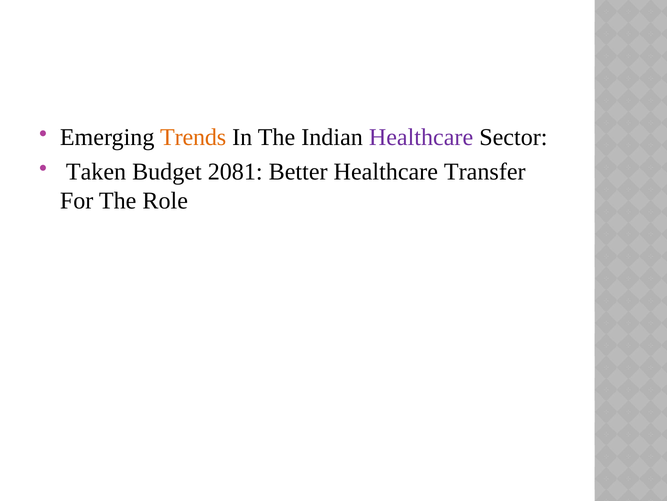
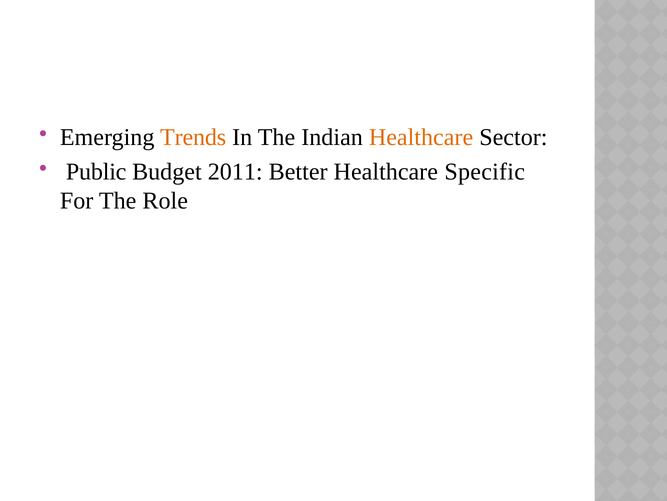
Healthcare at (421, 137) colour: purple -> orange
Taken: Taken -> Public
2081: 2081 -> 2011
Transfer: Transfer -> Specific
